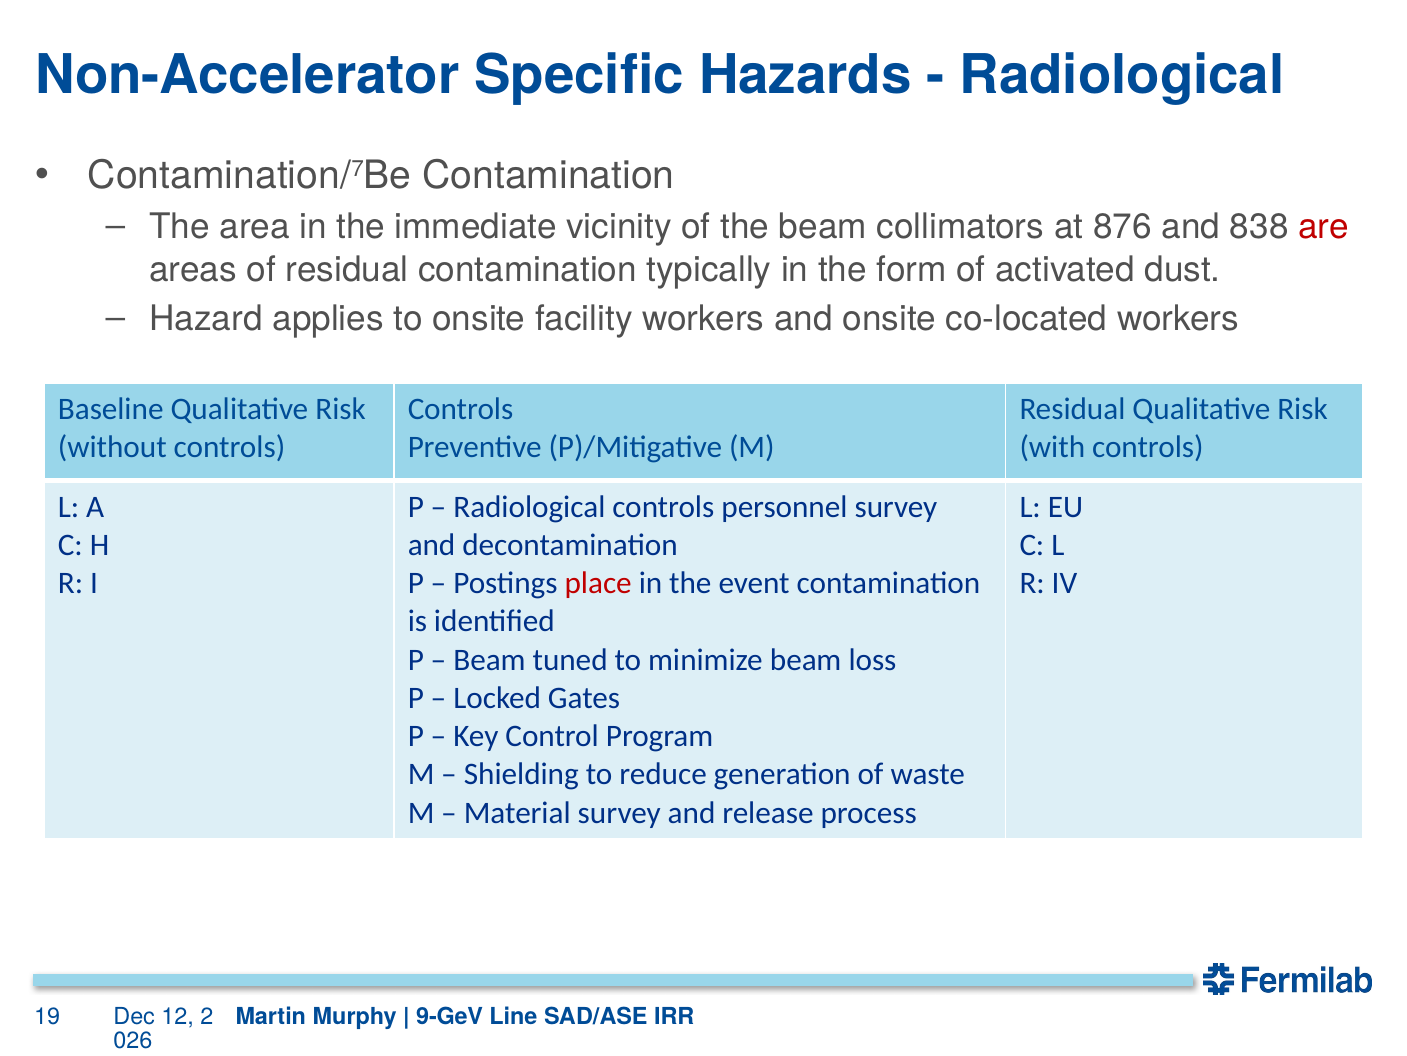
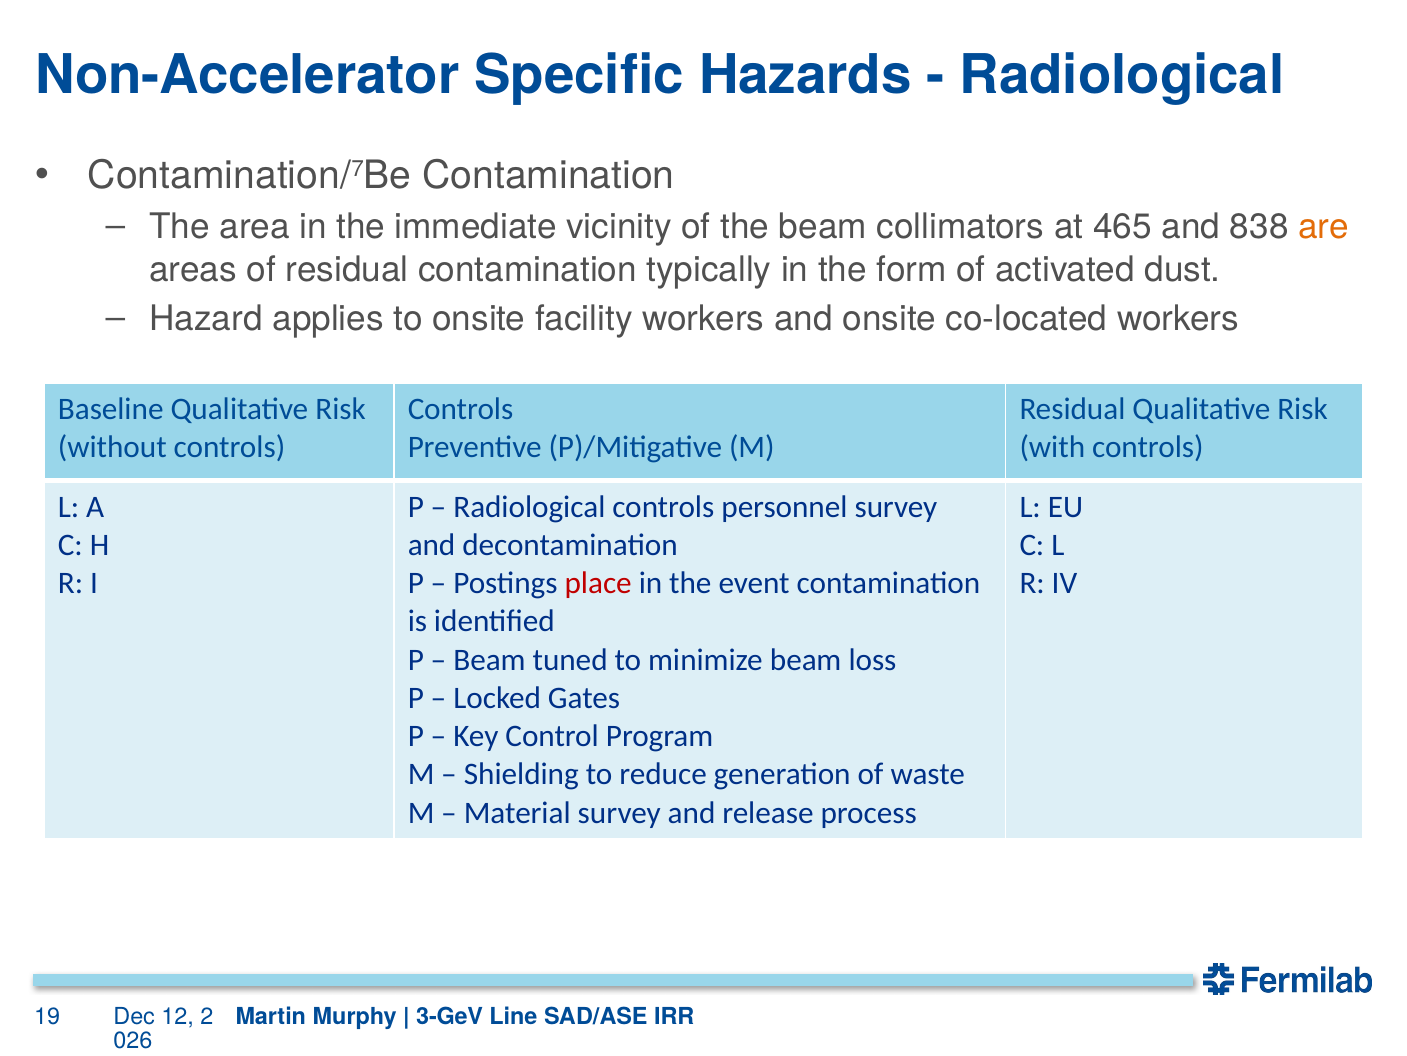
876: 876 -> 465
are colour: red -> orange
9-GeV: 9-GeV -> 3-GeV
